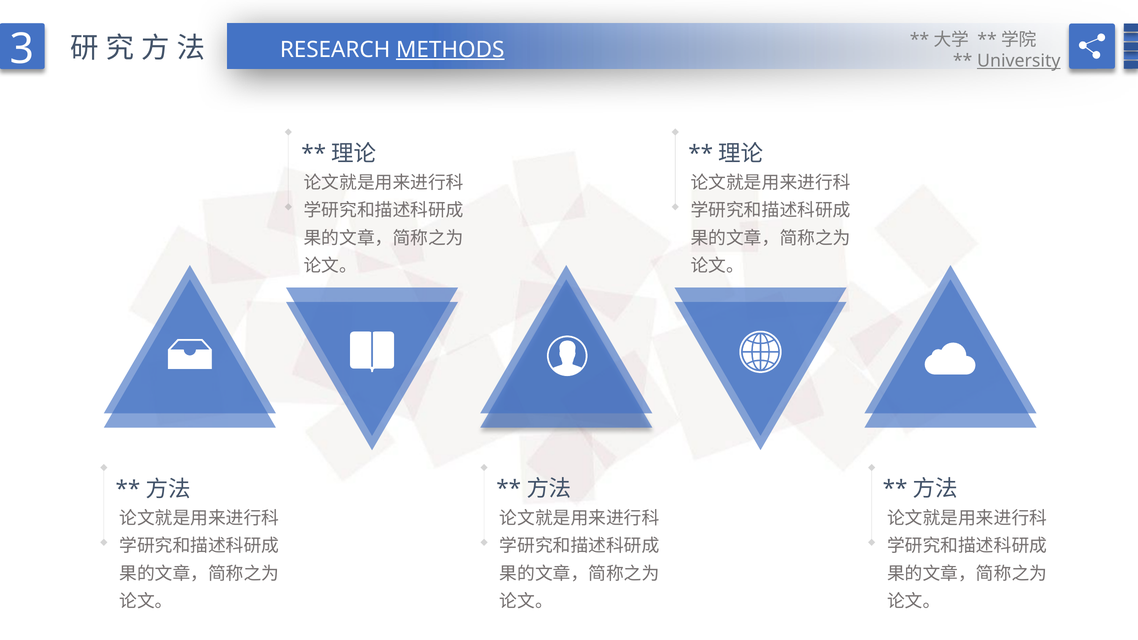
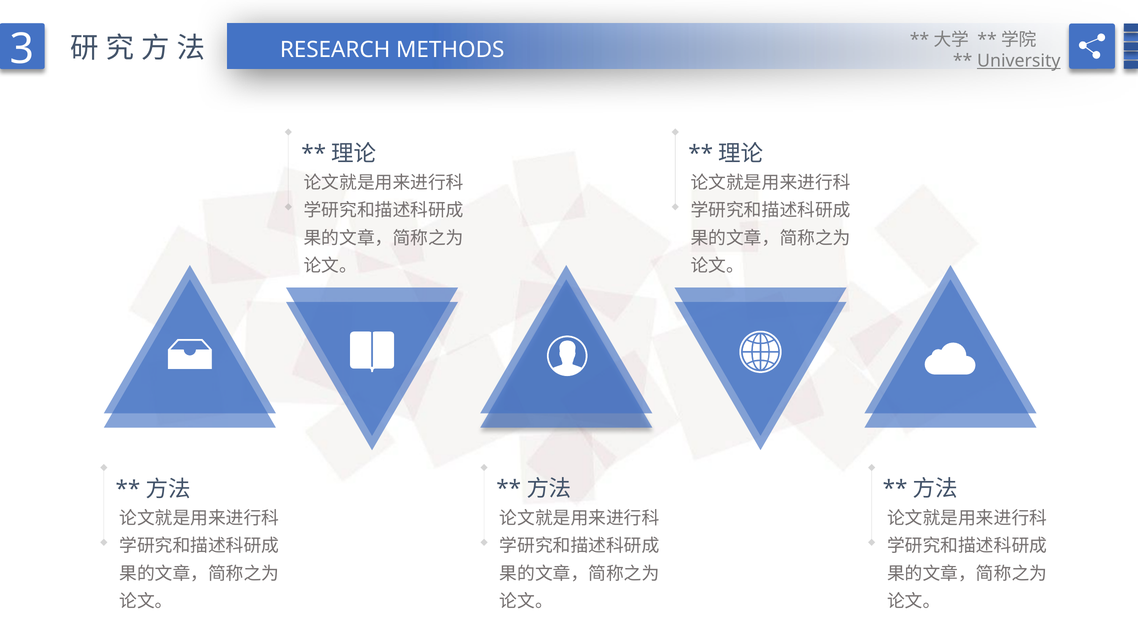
METHODS underline: present -> none
